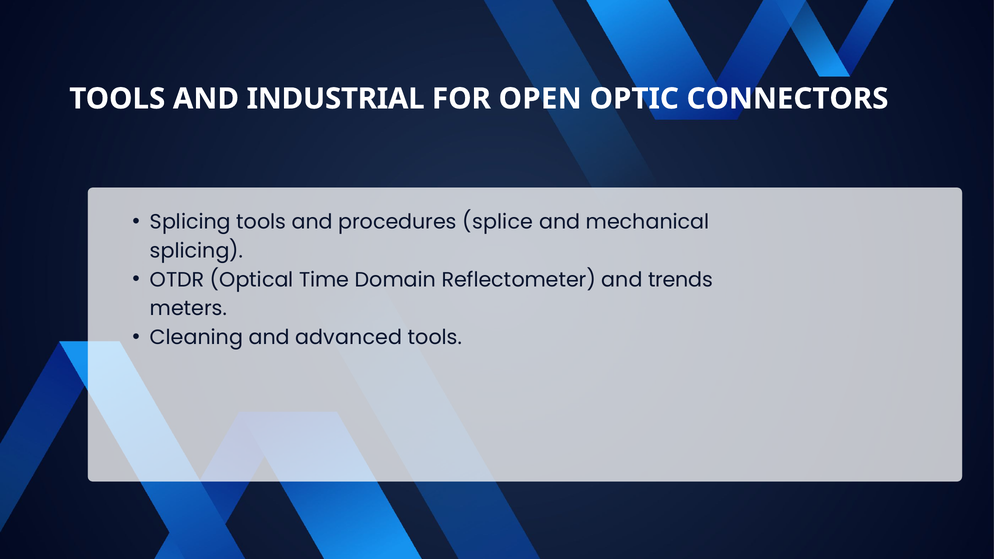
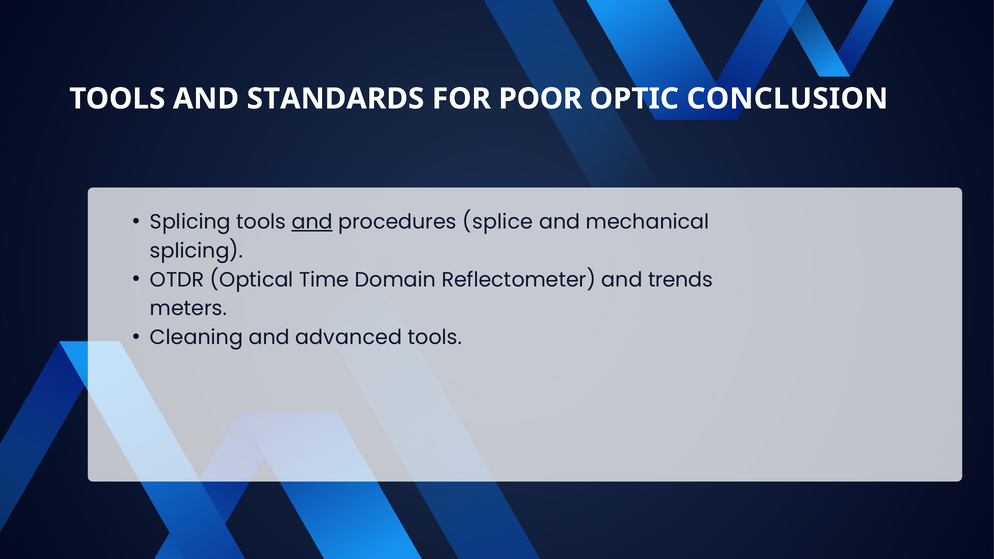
INDUSTRIAL: INDUSTRIAL -> STANDARDS
OPEN: OPEN -> POOR
CONNECTORS: CONNECTORS -> CONCLUSION
and at (312, 222) underline: none -> present
